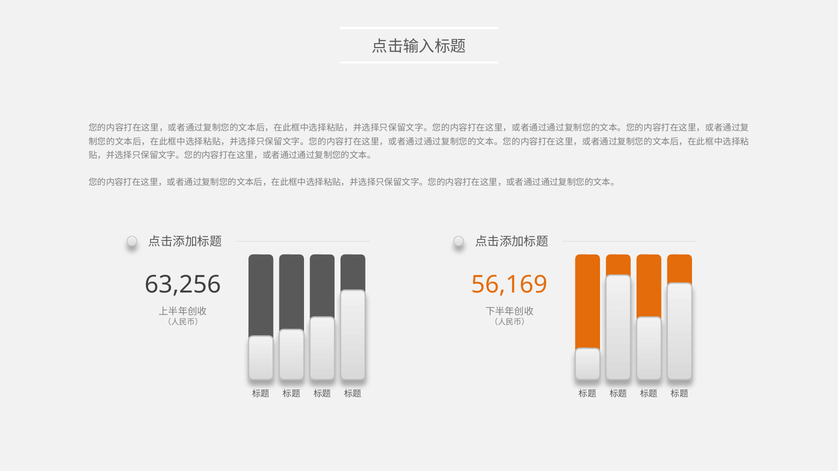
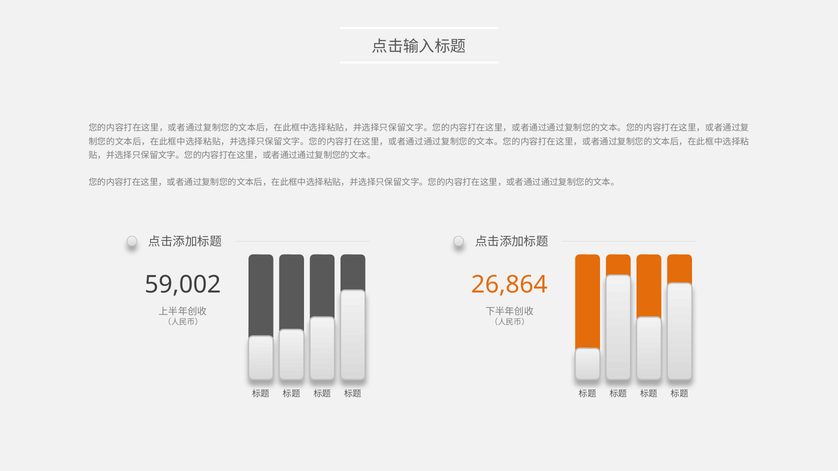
63,256: 63,256 -> 59,002
56,169: 56,169 -> 26,864
